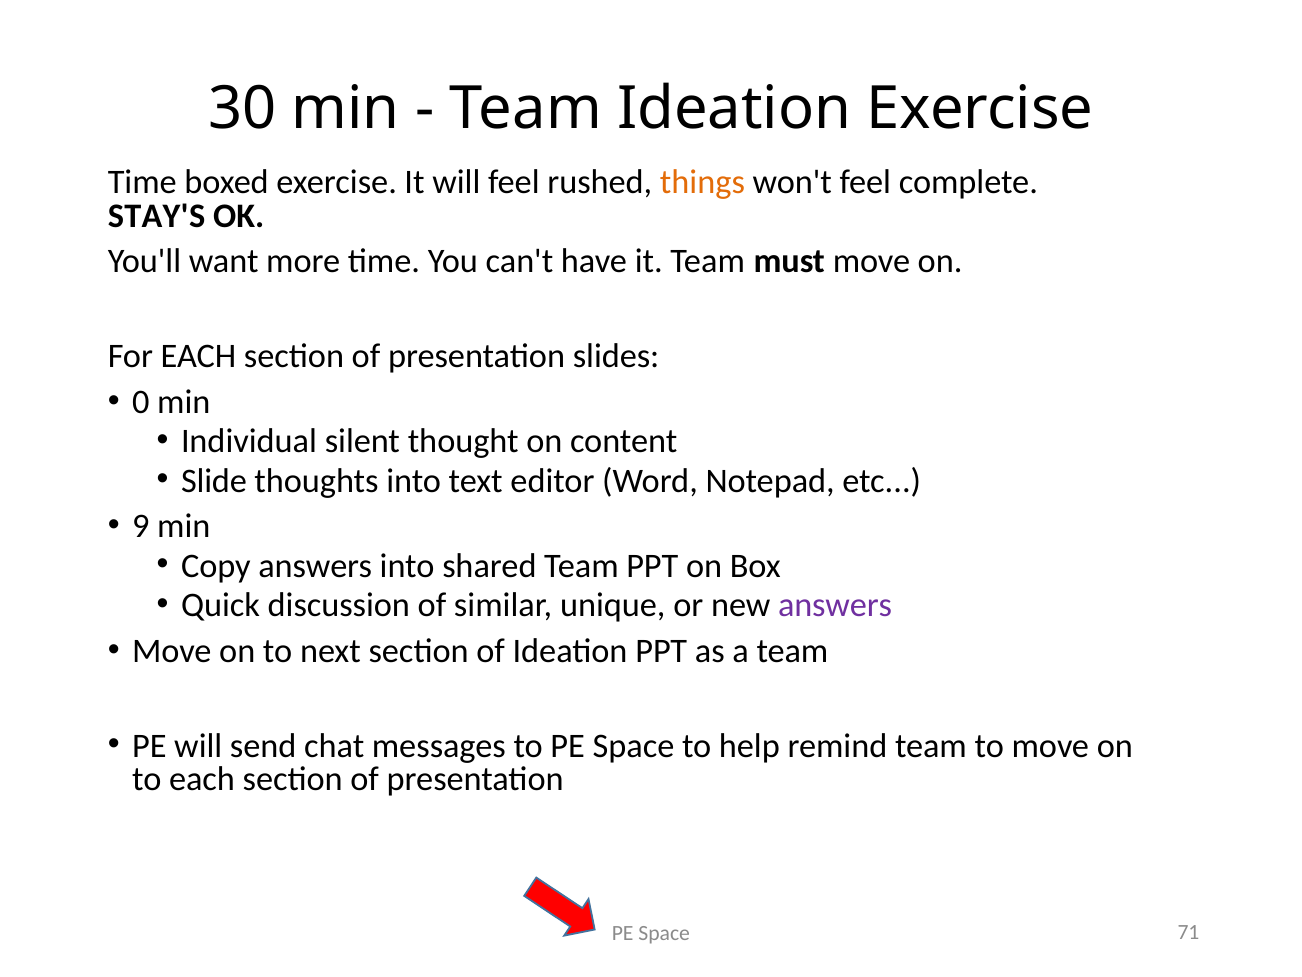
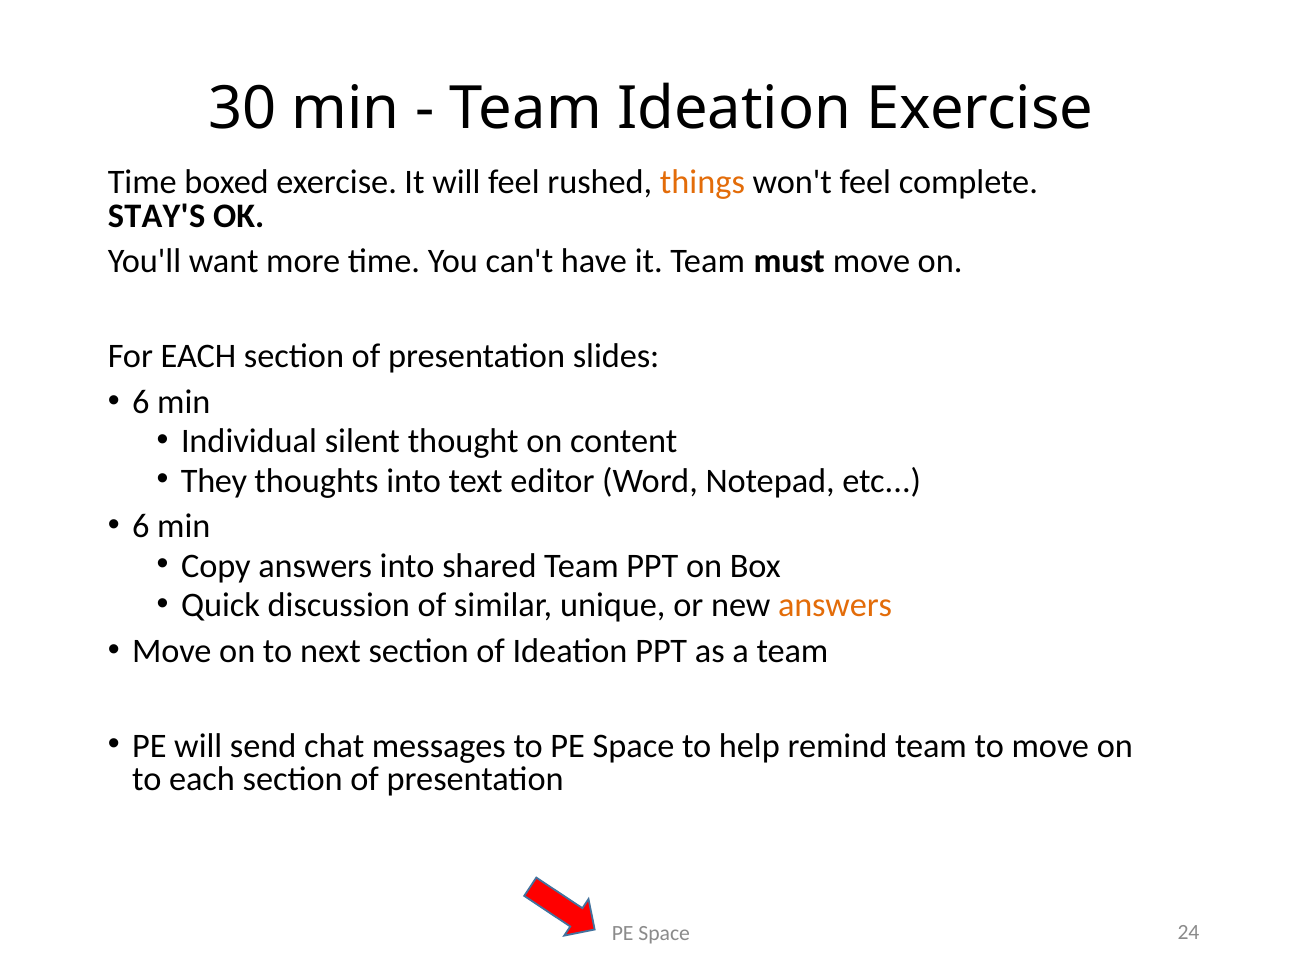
0 at (141, 402): 0 -> 6
Slide: Slide -> They
9 at (141, 526): 9 -> 6
answers at (835, 605) colour: purple -> orange
71: 71 -> 24
